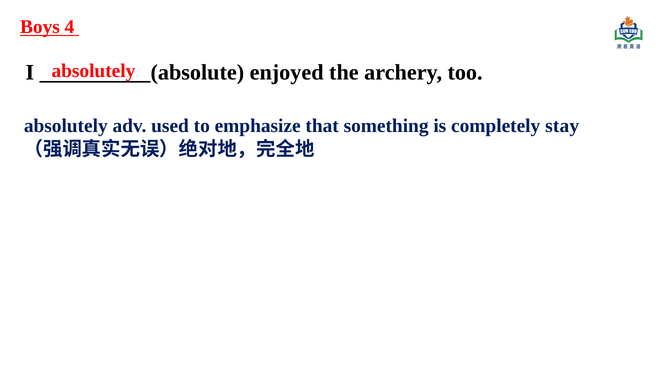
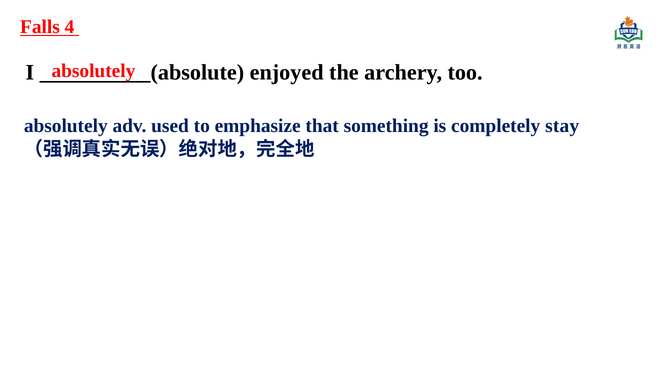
Boys: Boys -> Falls
